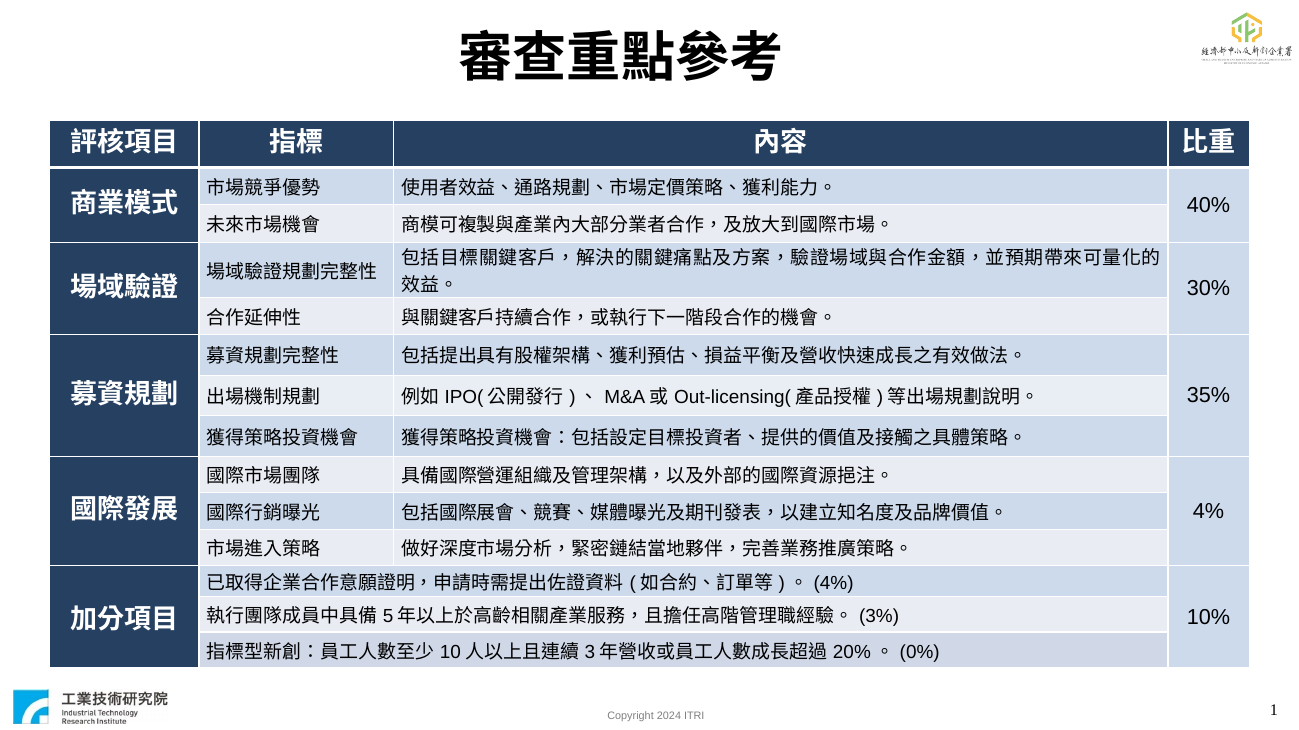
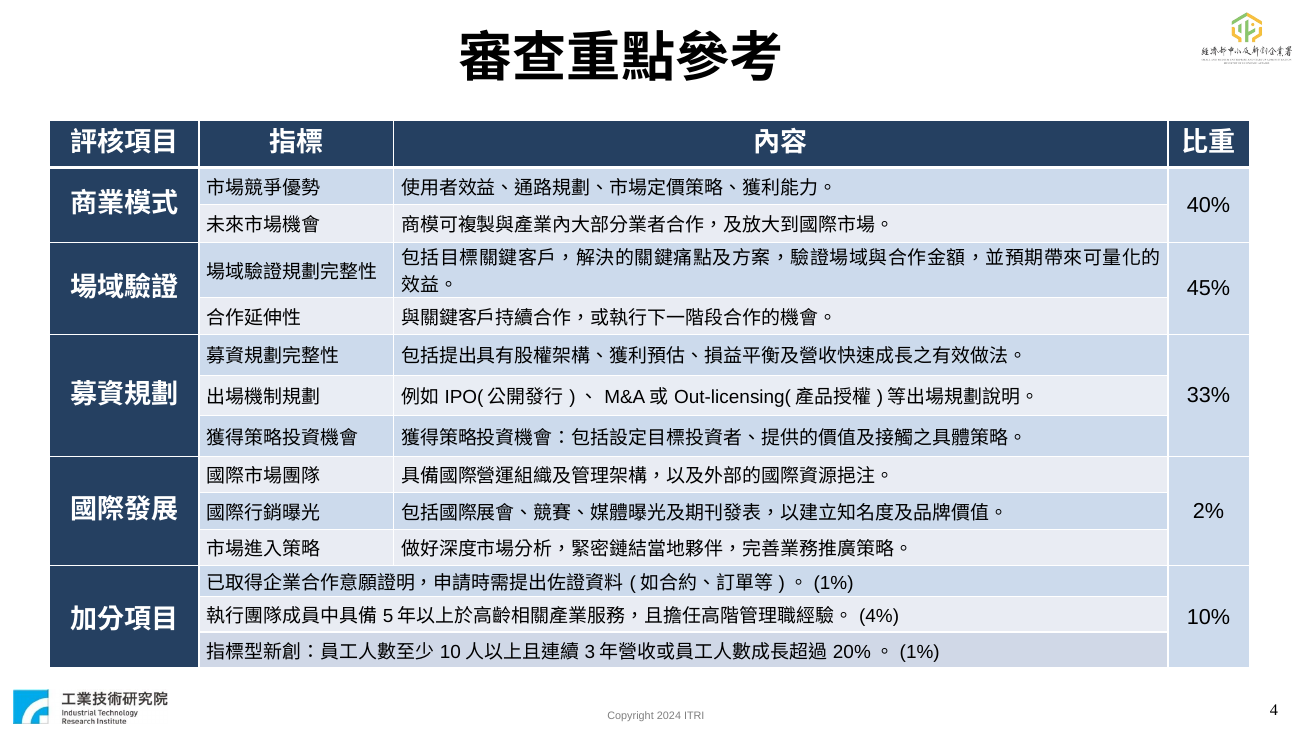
30%: 30% -> 45%
35%: 35% -> 33%
4% at (1209, 512): 4% -> 2%
4% at (834, 584): 4% -> 1%
3%: 3% -> 4%
0% at (920, 652): 0% -> 1%
1: 1 -> 4
